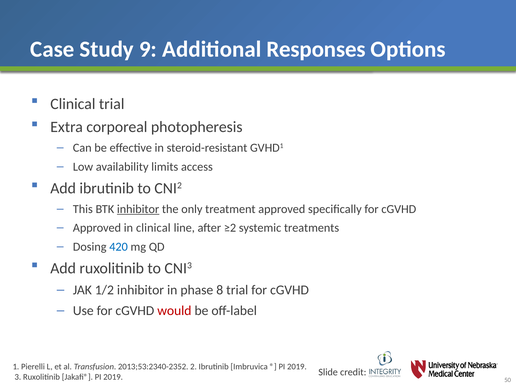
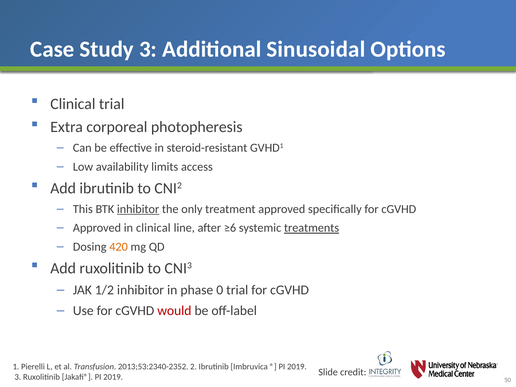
Study 9: 9 -> 3
Responses: Responses -> Sinusoidal
≥2: ≥2 -> ≥6
treatments underline: none -> present
420 colour: blue -> orange
8: 8 -> 0
